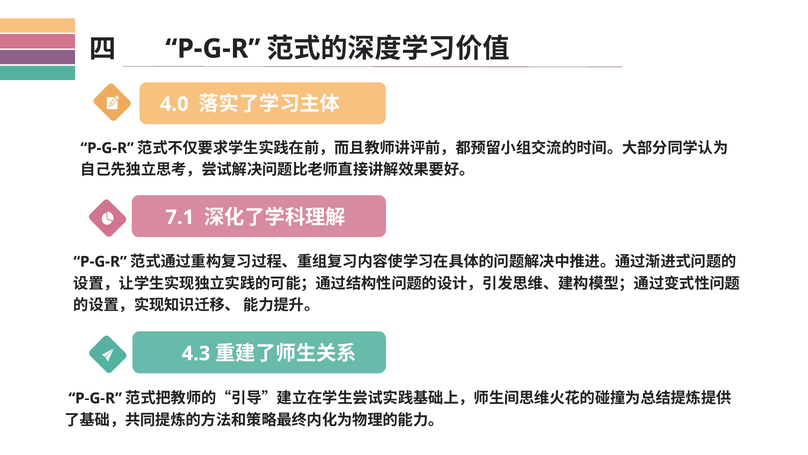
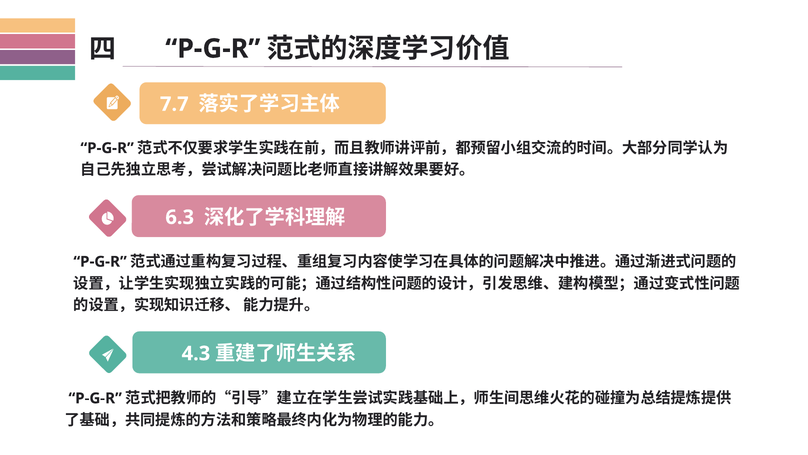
4.0: 4.0 -> 7.7
7.1: 7.1 -> 6.3
